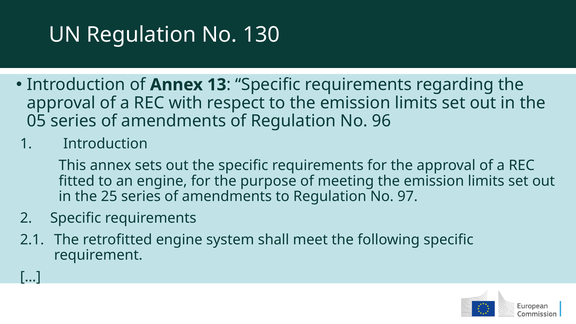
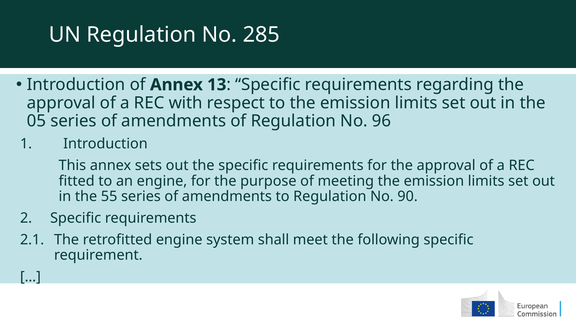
130: 130 -> 285
25: 25 -> 55
97: 97 -> 90
